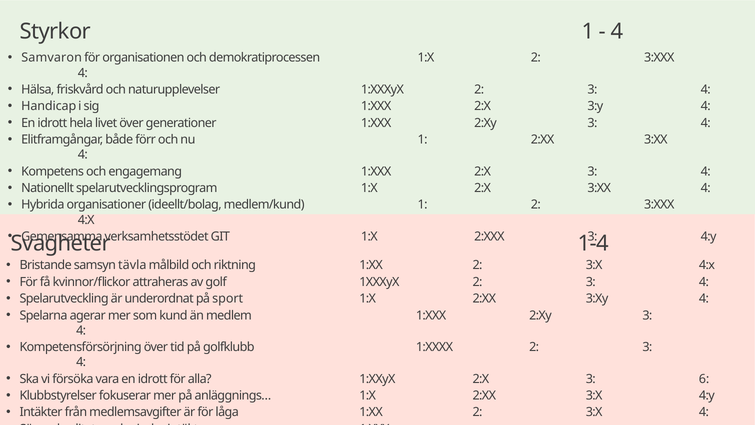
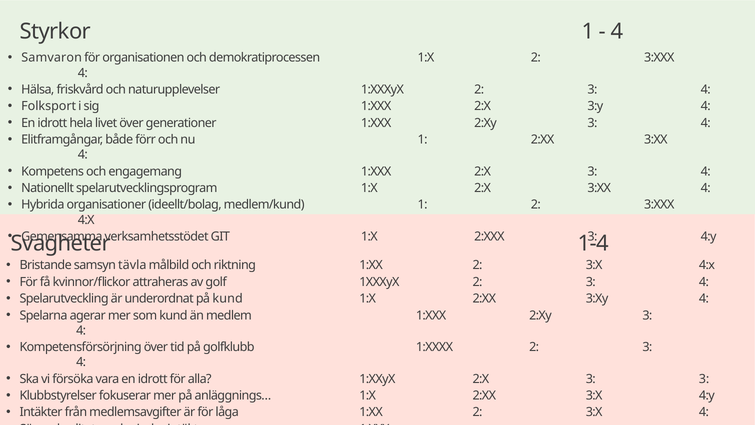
Handicap: Handicap -> Folksport
på sport: sport -> kund
3 6: 6 -> 3
